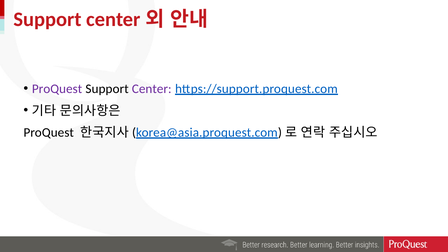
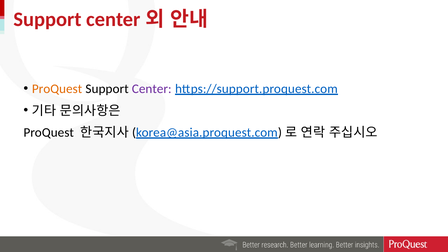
ProQuest at (57, 89) colour: purple -> orange
